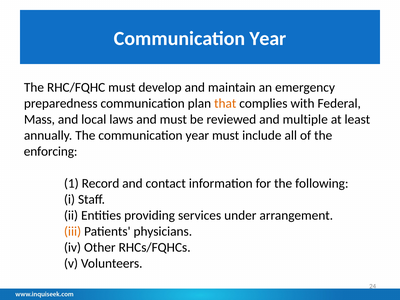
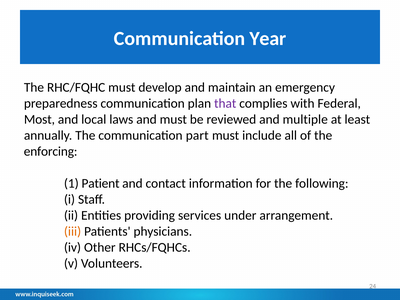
that colour: orange -> purple
Mass: Mass -> Most
The communication year: year -> part
Record: Record -> Patient
